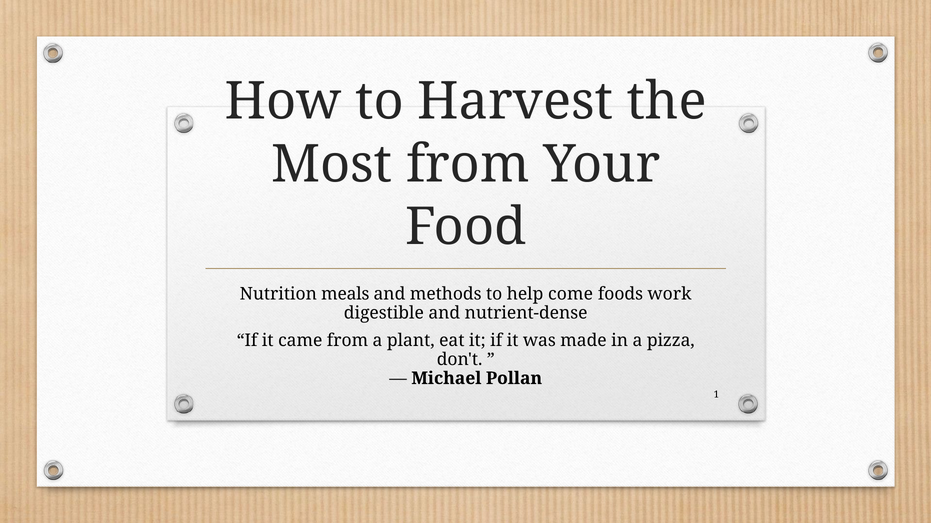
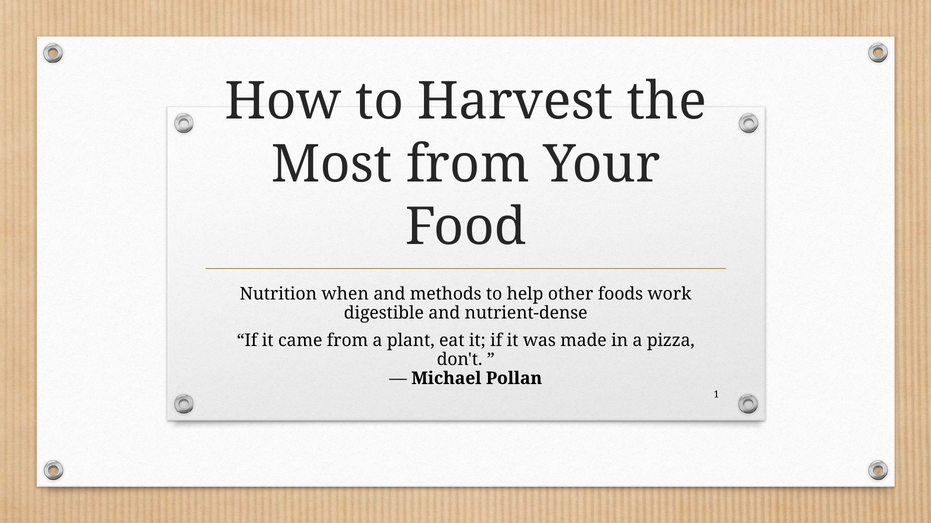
meals: meals -> when
come: come -> other
